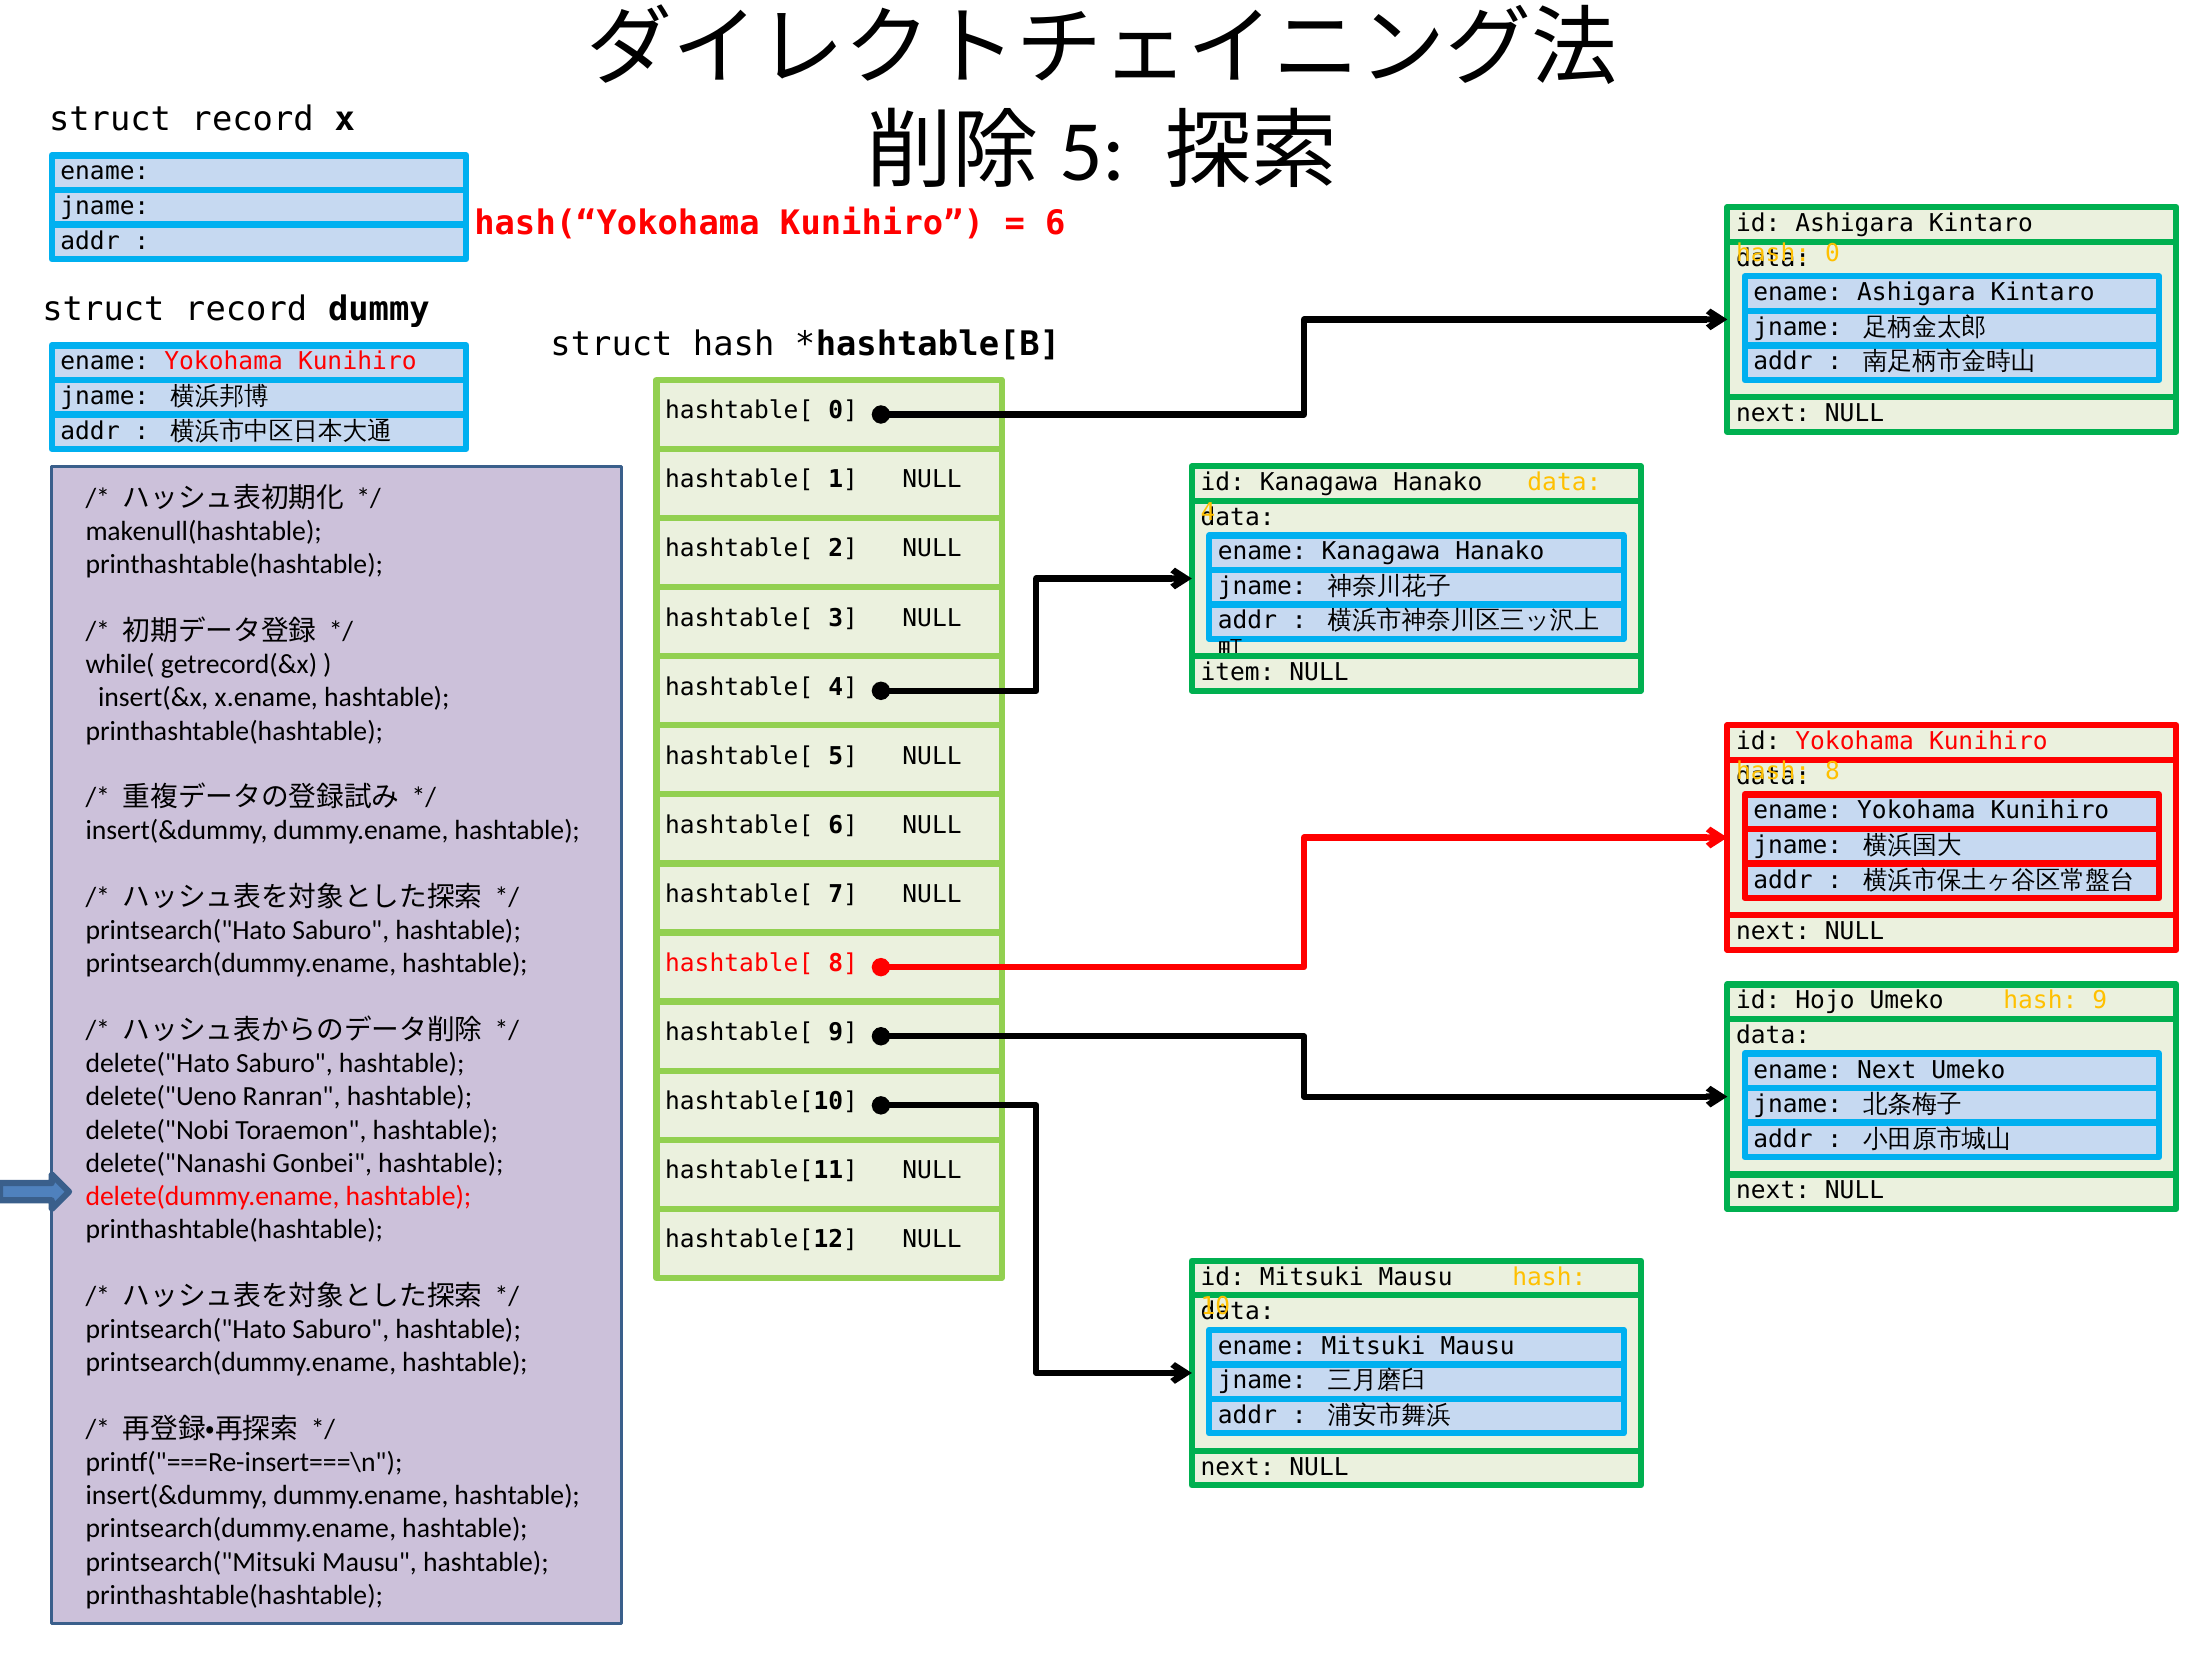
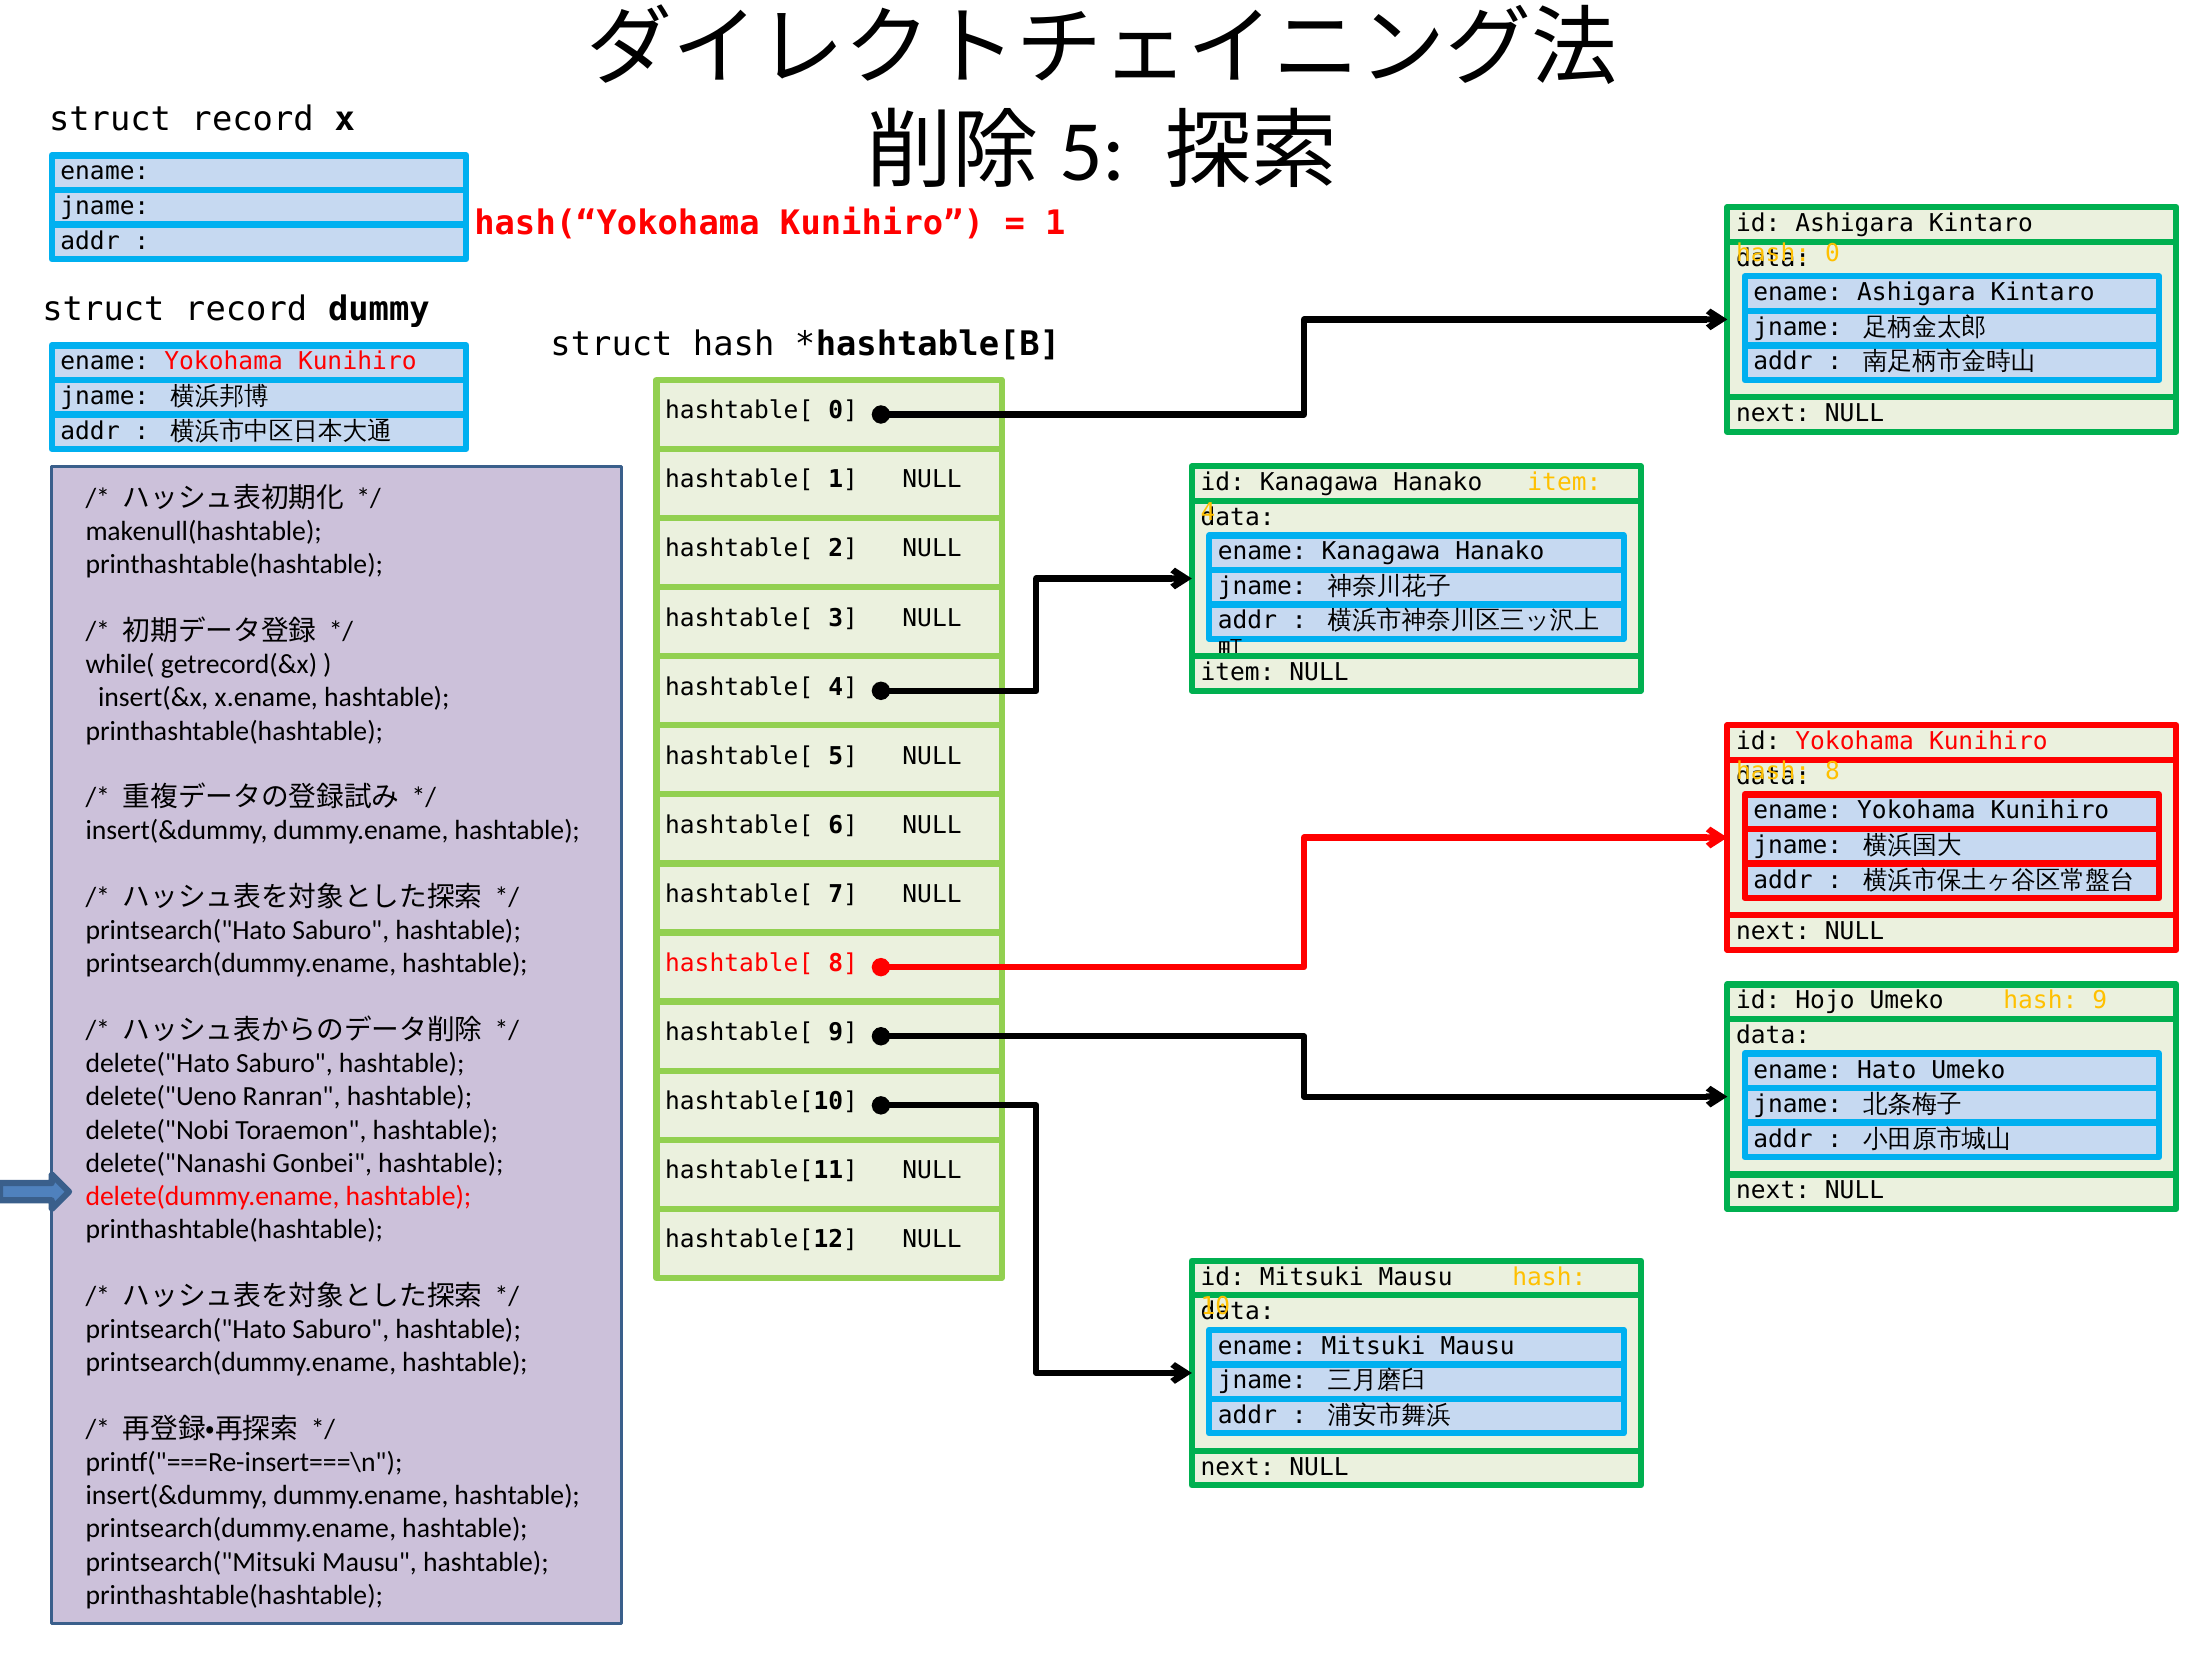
6 at (1055, 223): 6 -> 1
Hanako data: data -> item
ename Next: Next -> Hato
